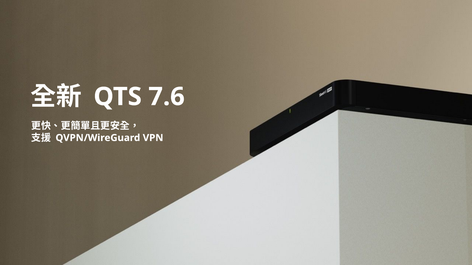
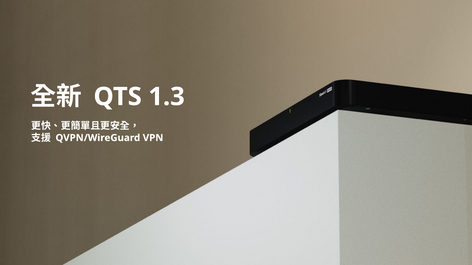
7.6: 7.6 -> 1.3
